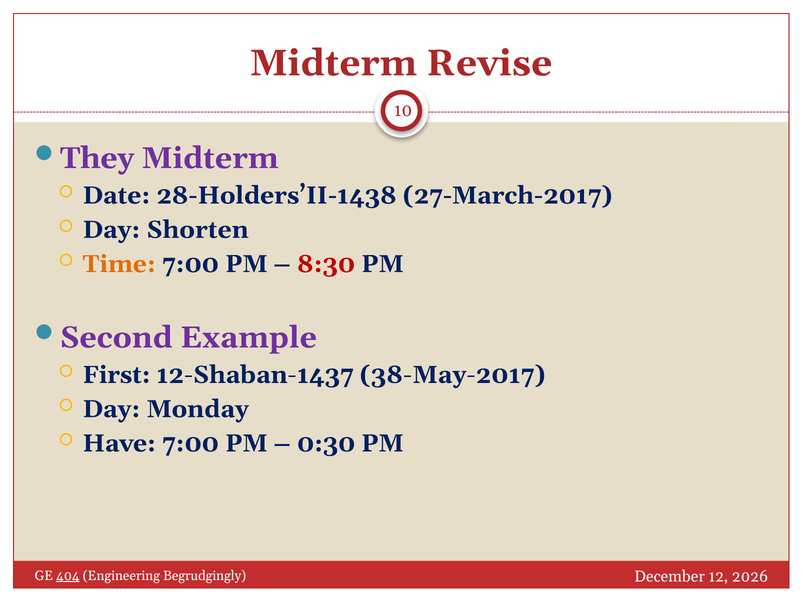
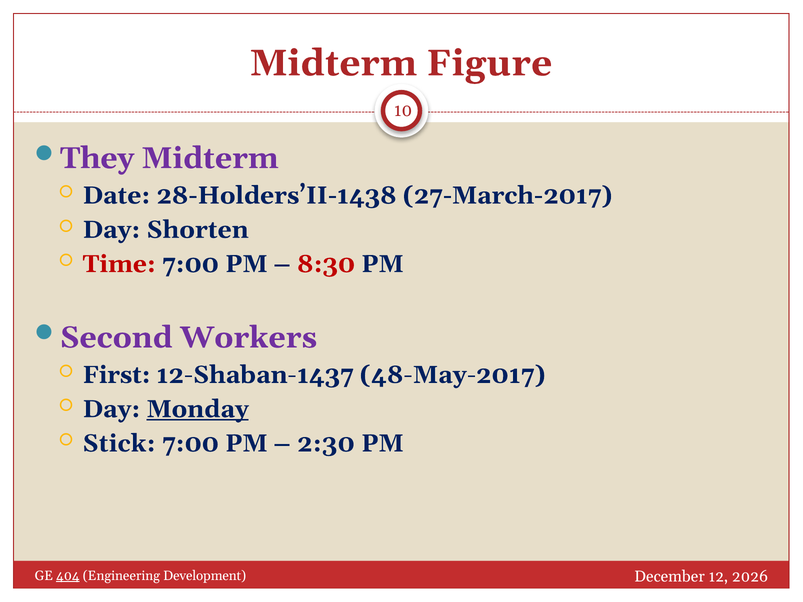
Revise: Revise -> Figure
Time colour: orange -> red
Example: Example -> Workers
38-May-2017: 38-May-2017 -> 48-May-2017
Monday underline: none -> present
Have: Have -> Stick
0:30: 0:30 -> 2:30
Begrudgingly: Begrudgingly -> Development
